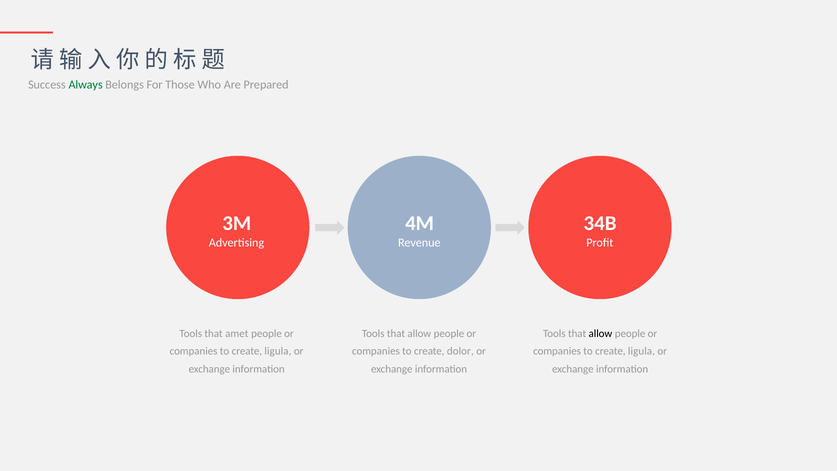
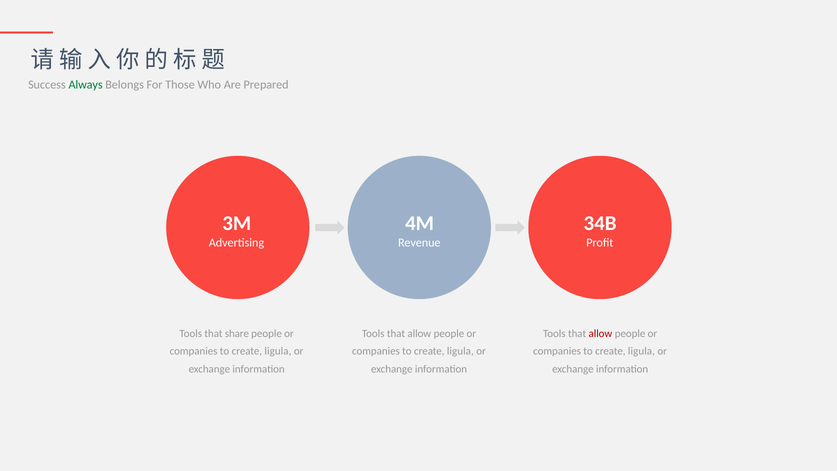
amet: amet -> share
allow at (600, 334) colour: black -> red
dolor at (460, 351): dolor -> ligula
